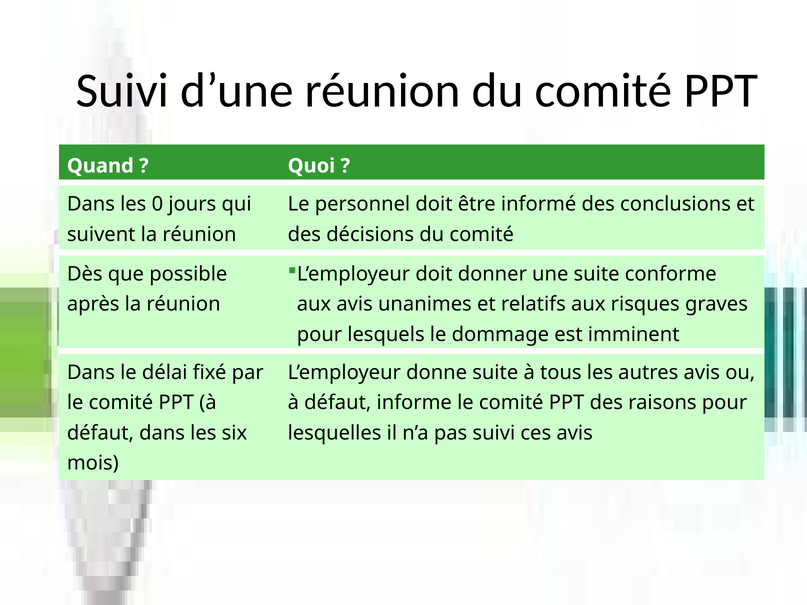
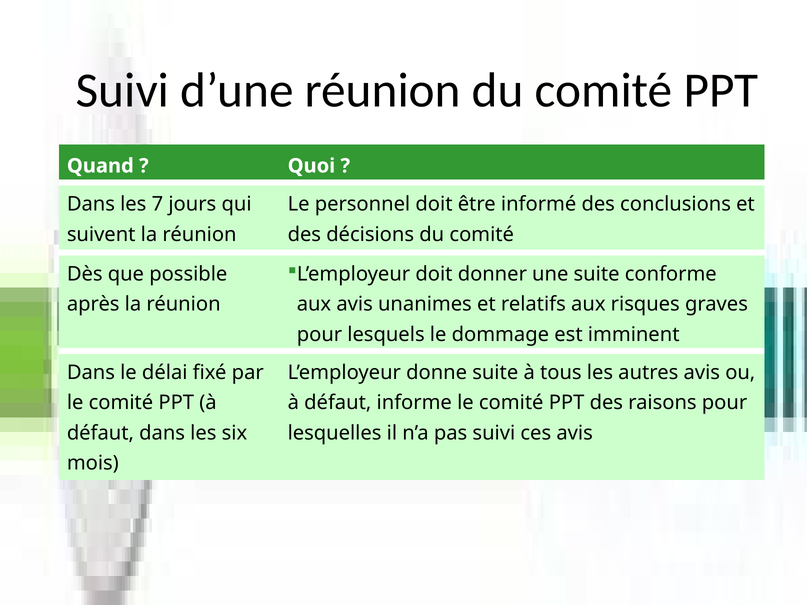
0: 0 -> 7
